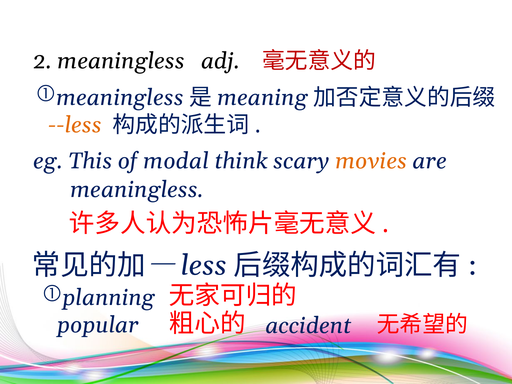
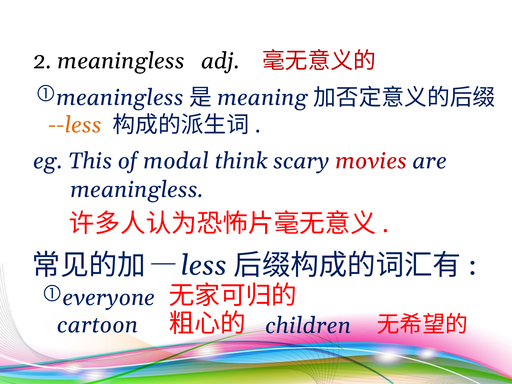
movies colour: orange -> red
planning: planning -> everyone
popular: popular -> cartoon
accident: accident -> children
